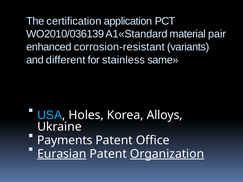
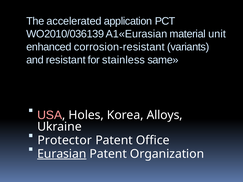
certification: certification -> accelerated
A1«Standard: A1«Standard -> A1«Eurasian
pair: pair -> unit
different: different -> resistant
USA colour: light blue -> pink
Payments: Payments -> Protector
Organization underline: present -> none
